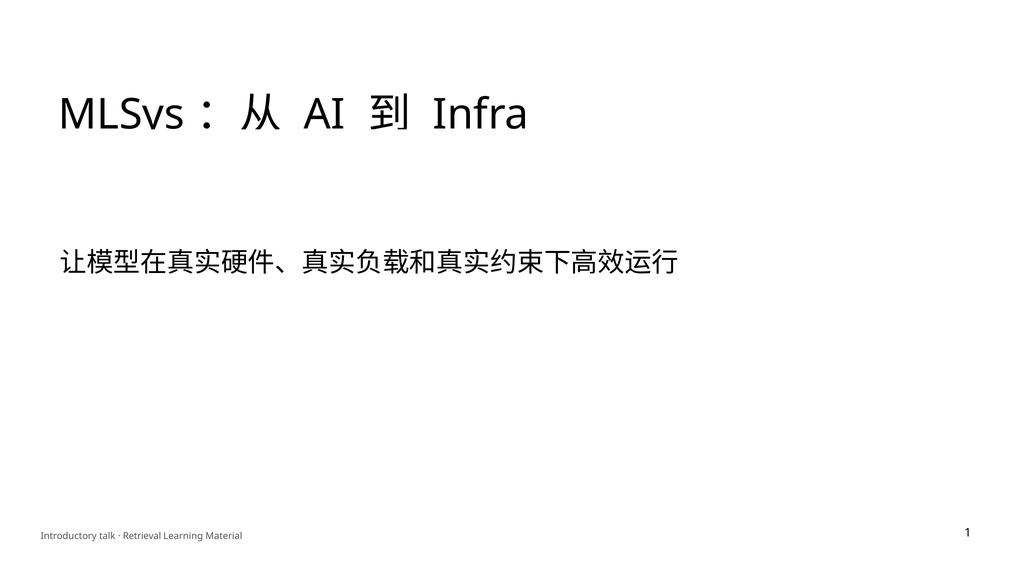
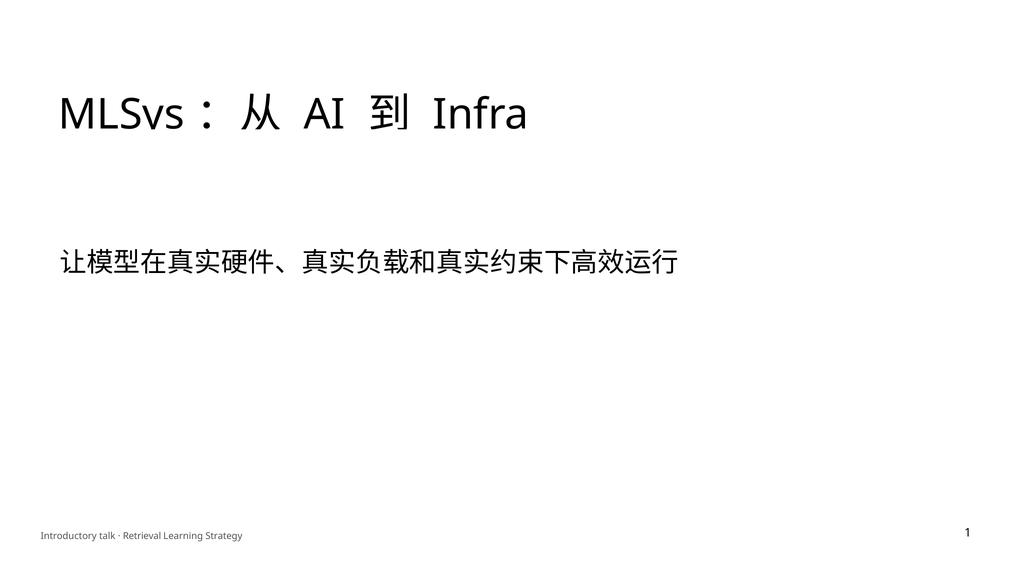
Material: Material -> Strategy
